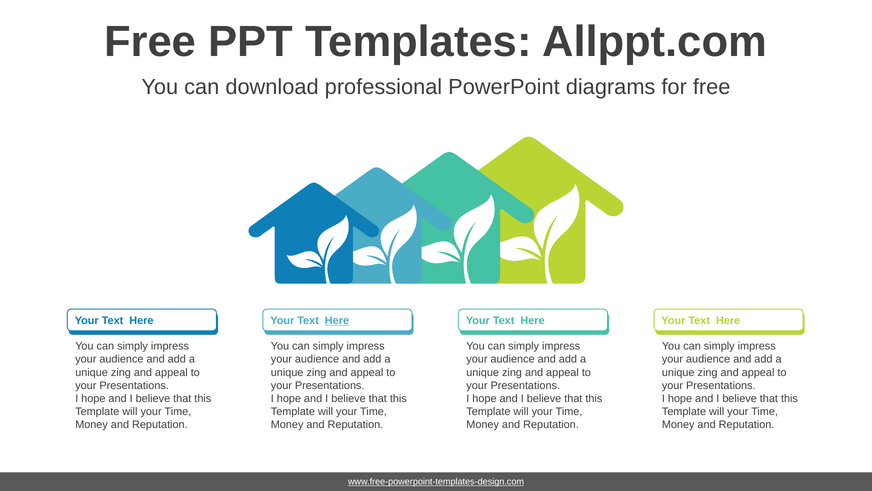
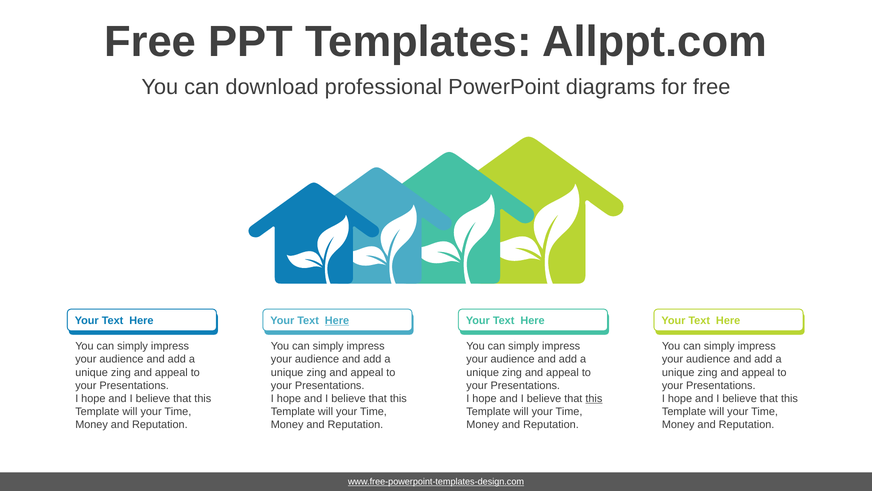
this at (594, 398) underline: none -> present
